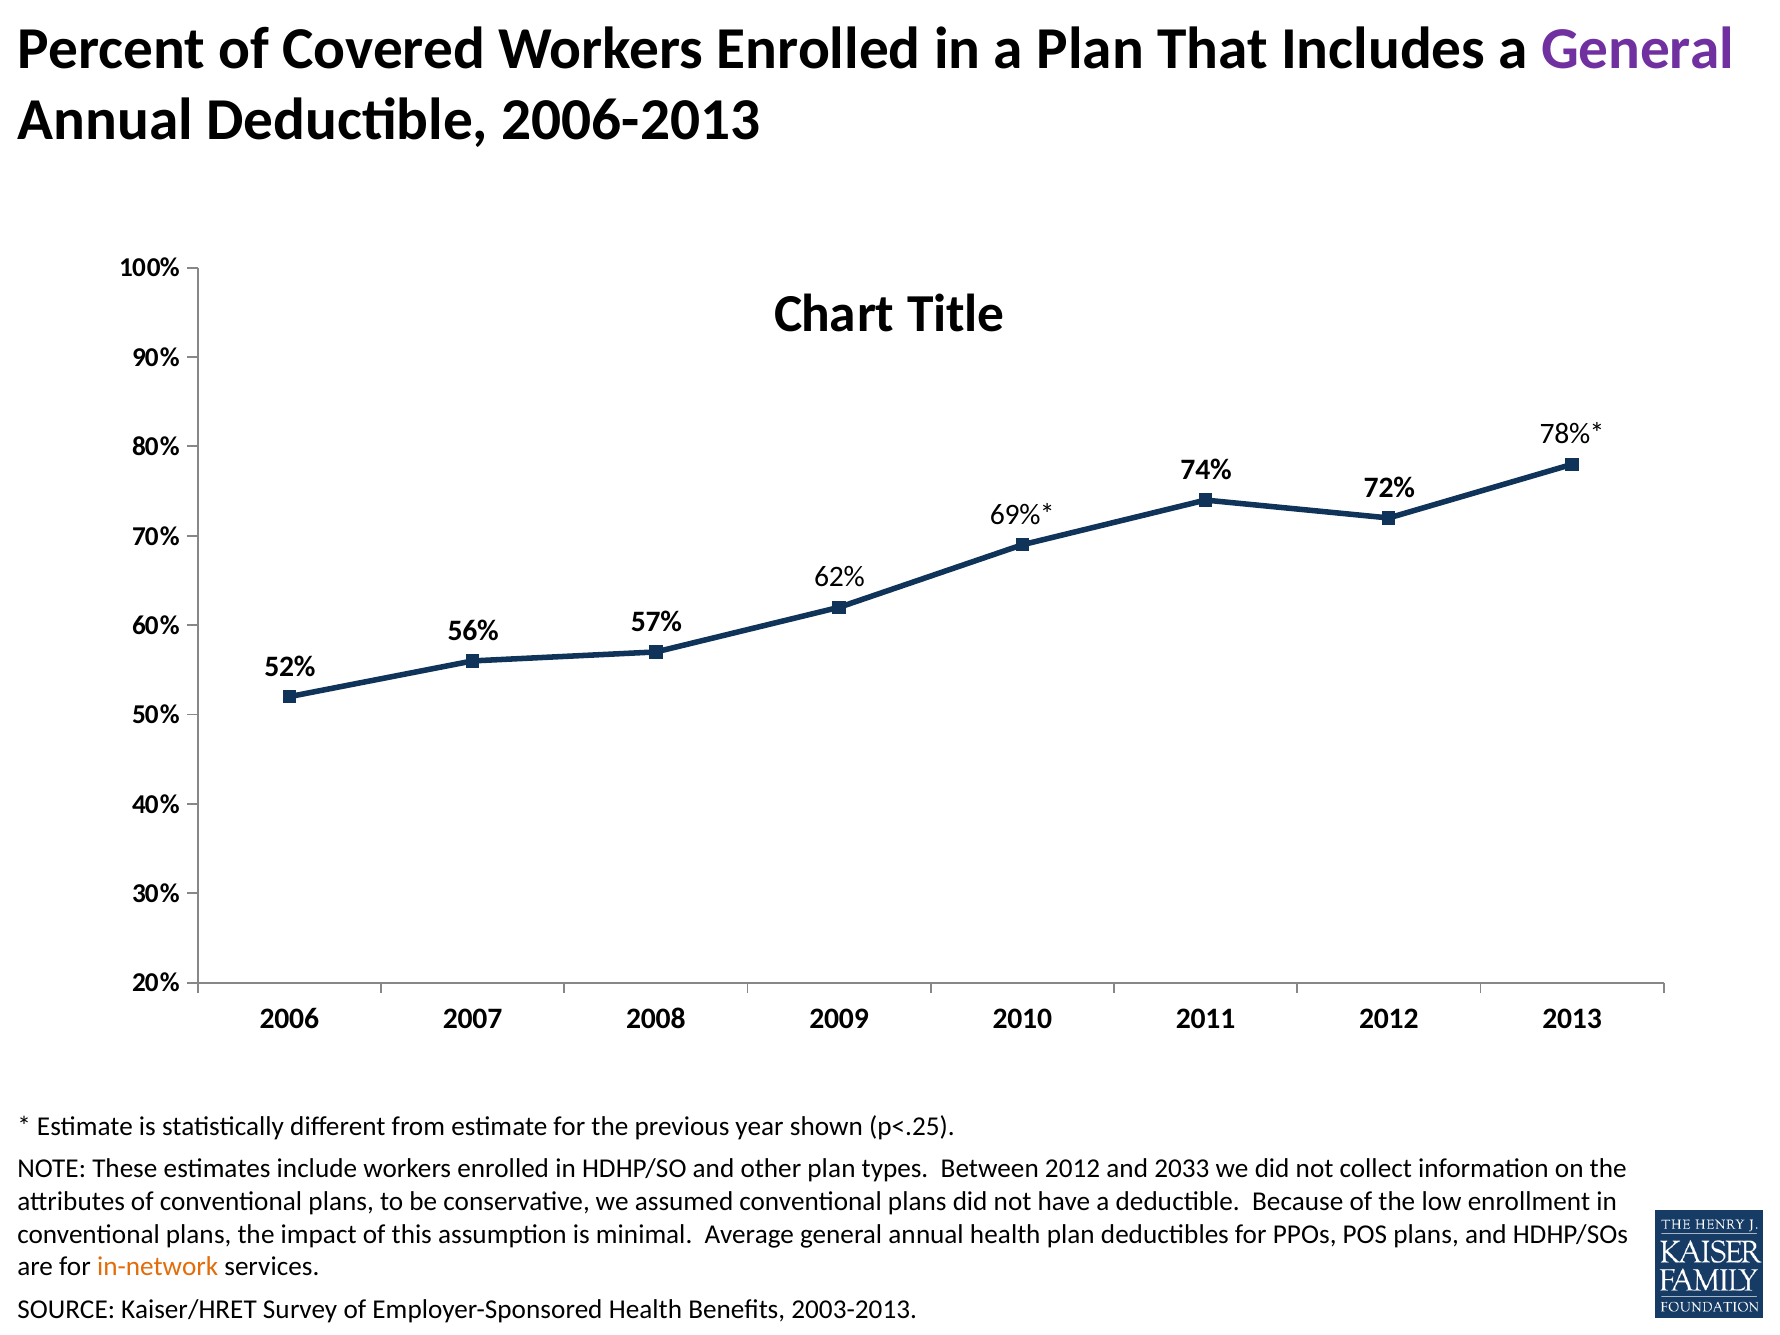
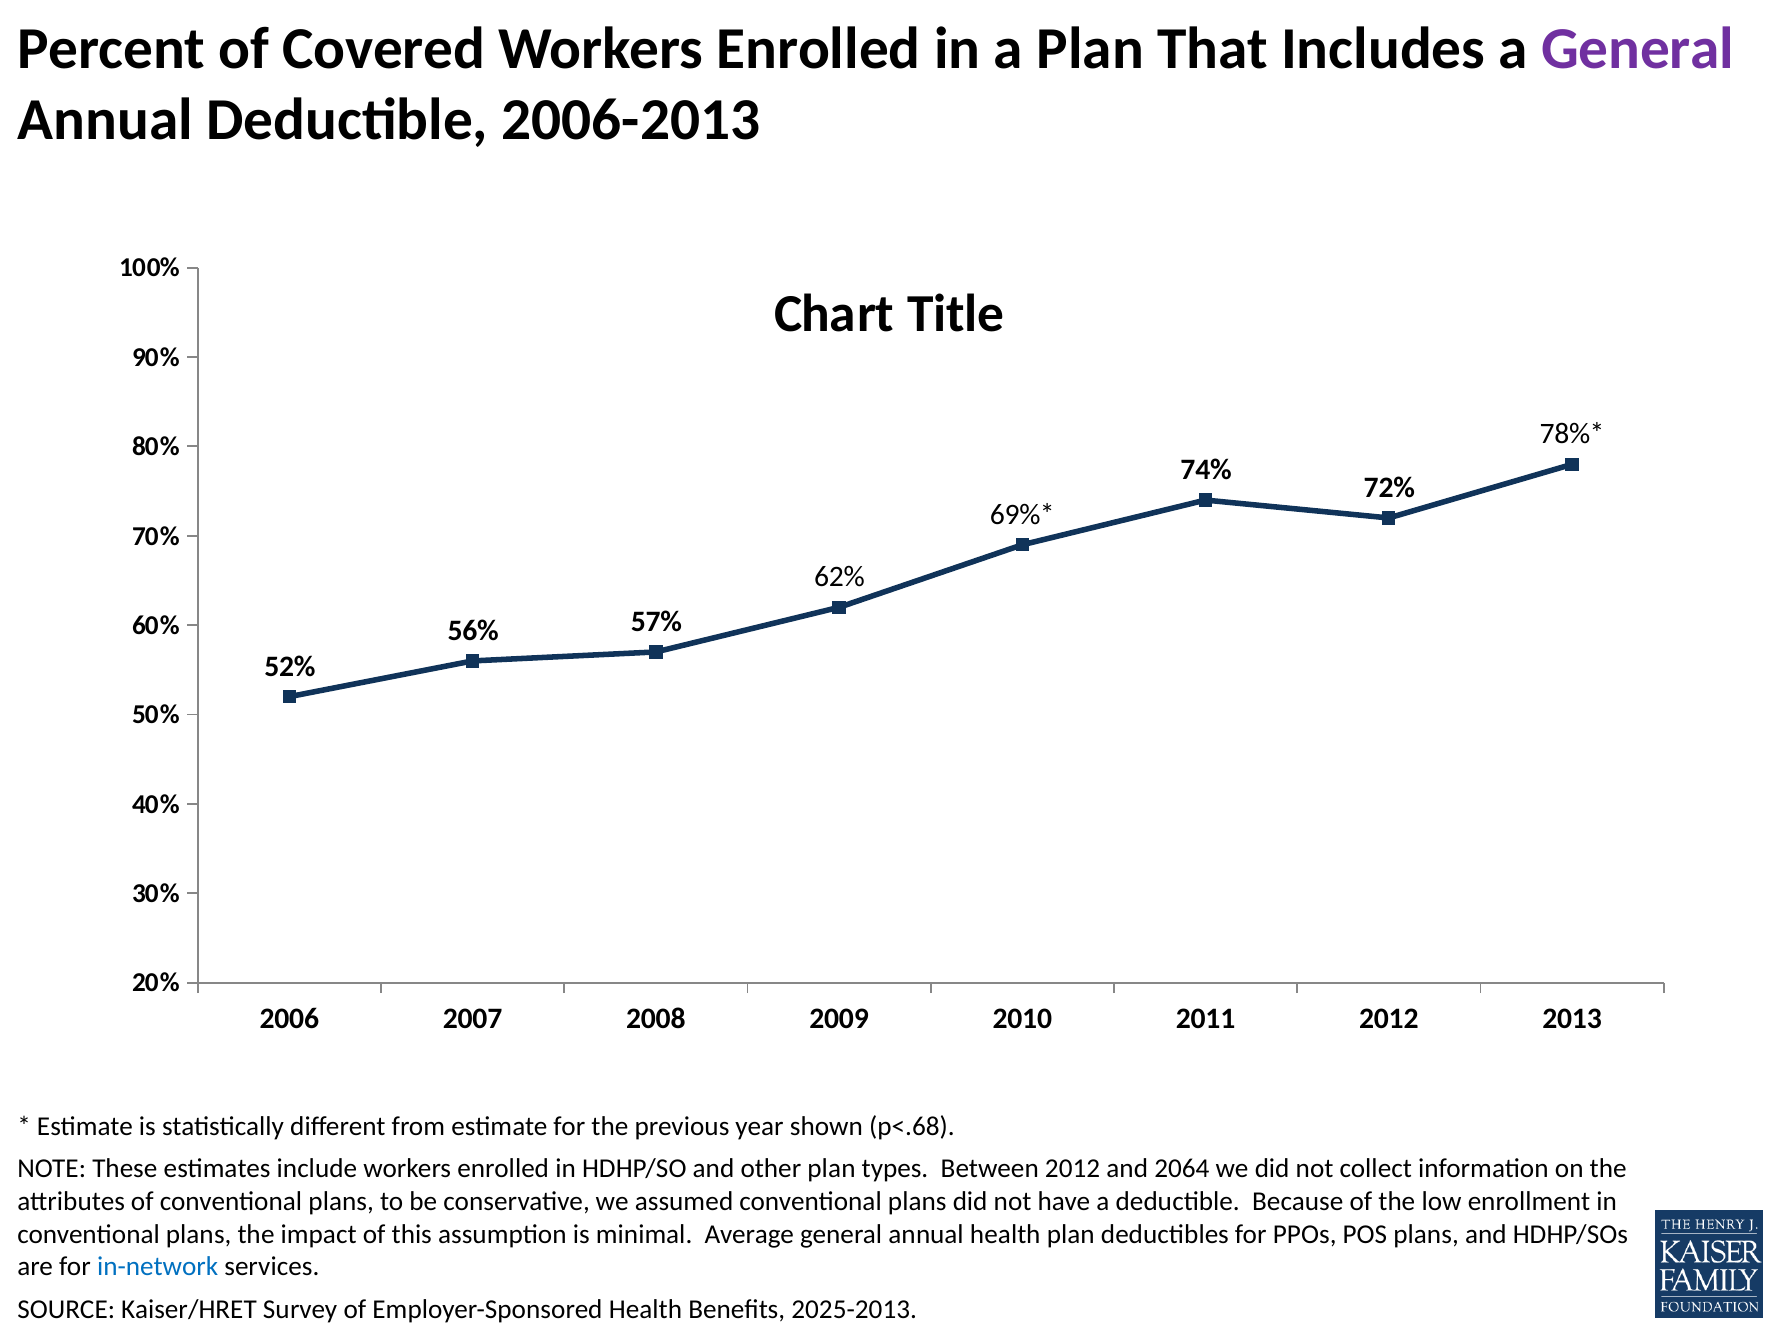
p<.25: p<.25 -> p<.68
2033: 2033 -> 2064
in-network colour: orange -> blue
2003-2013: 2003-2013 -> 2025-2013
